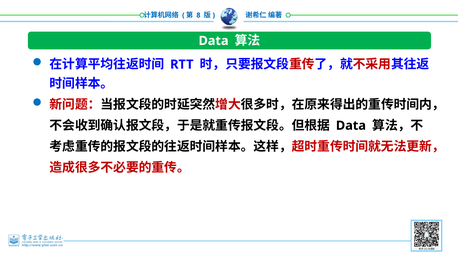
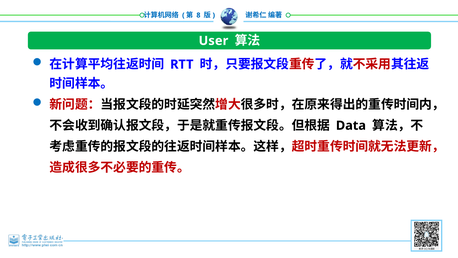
Data at (214, 41): Data -> User
